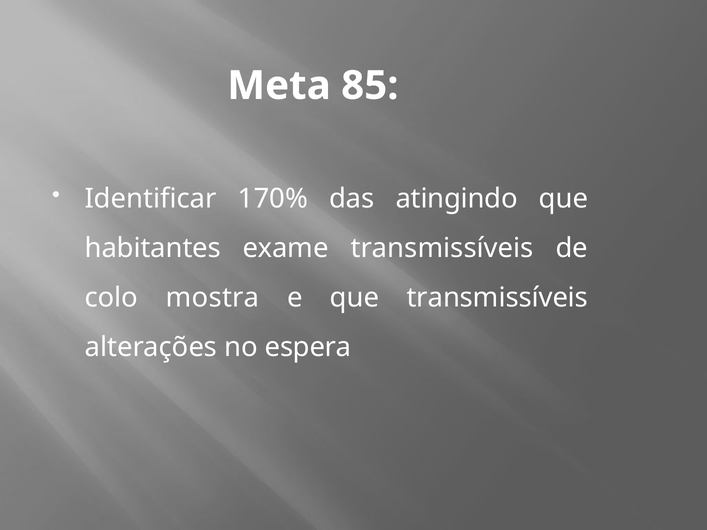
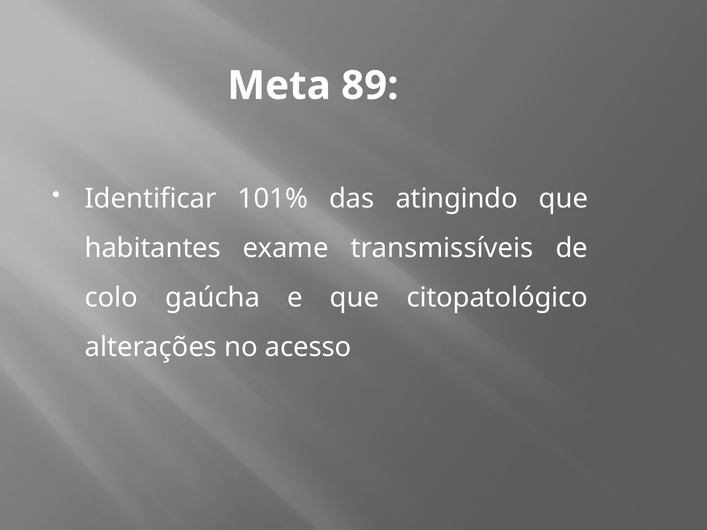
85: 85 -> 89
170%: 170% -> 101%
mostra: mostra -> gaúcha
que transmissíveis: transmissíveis -> citopatológico
espera: espera -> acesso
